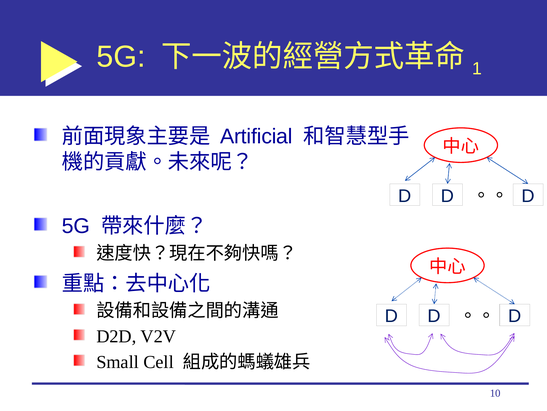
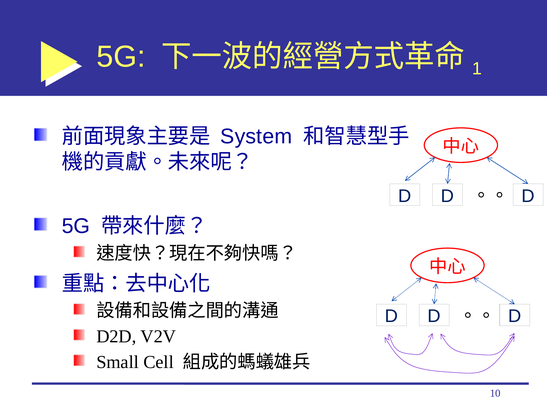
Artificial: Artificial -> System
